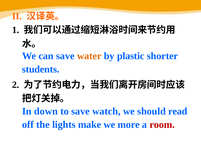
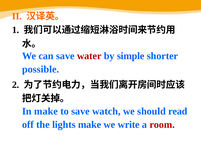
water colour: orange -> red
plastic: plastic -> simple
students: students -> possible
In down: down -> make
more: more -> write
